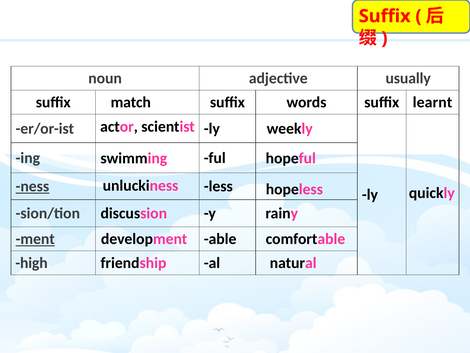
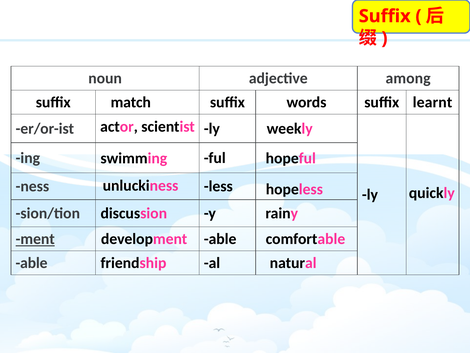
usually: usually -> among
ness underline: present -> none
high at (32, 263): high -> able
